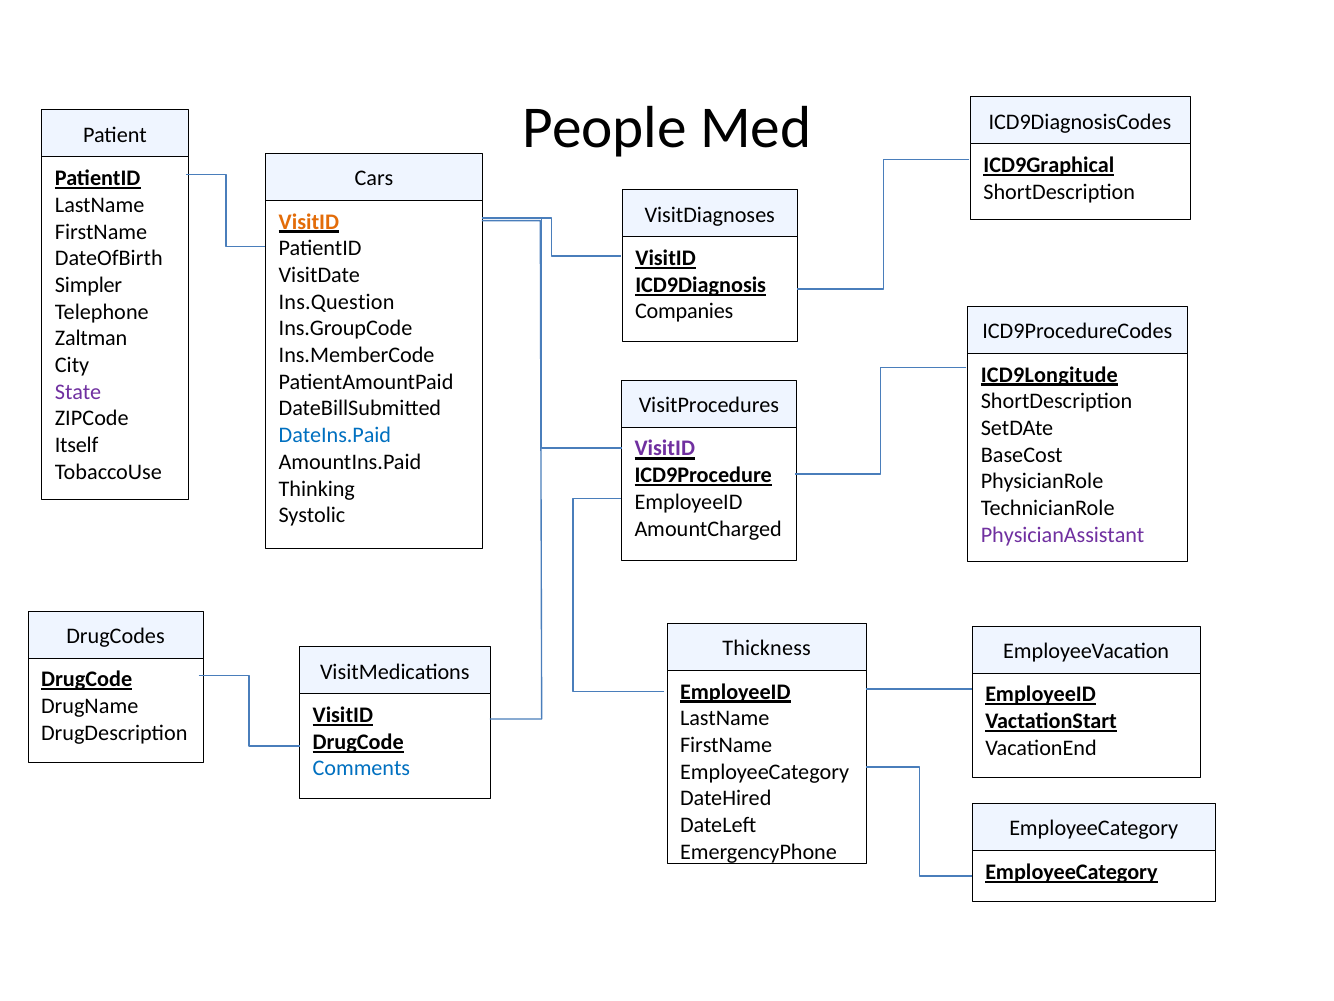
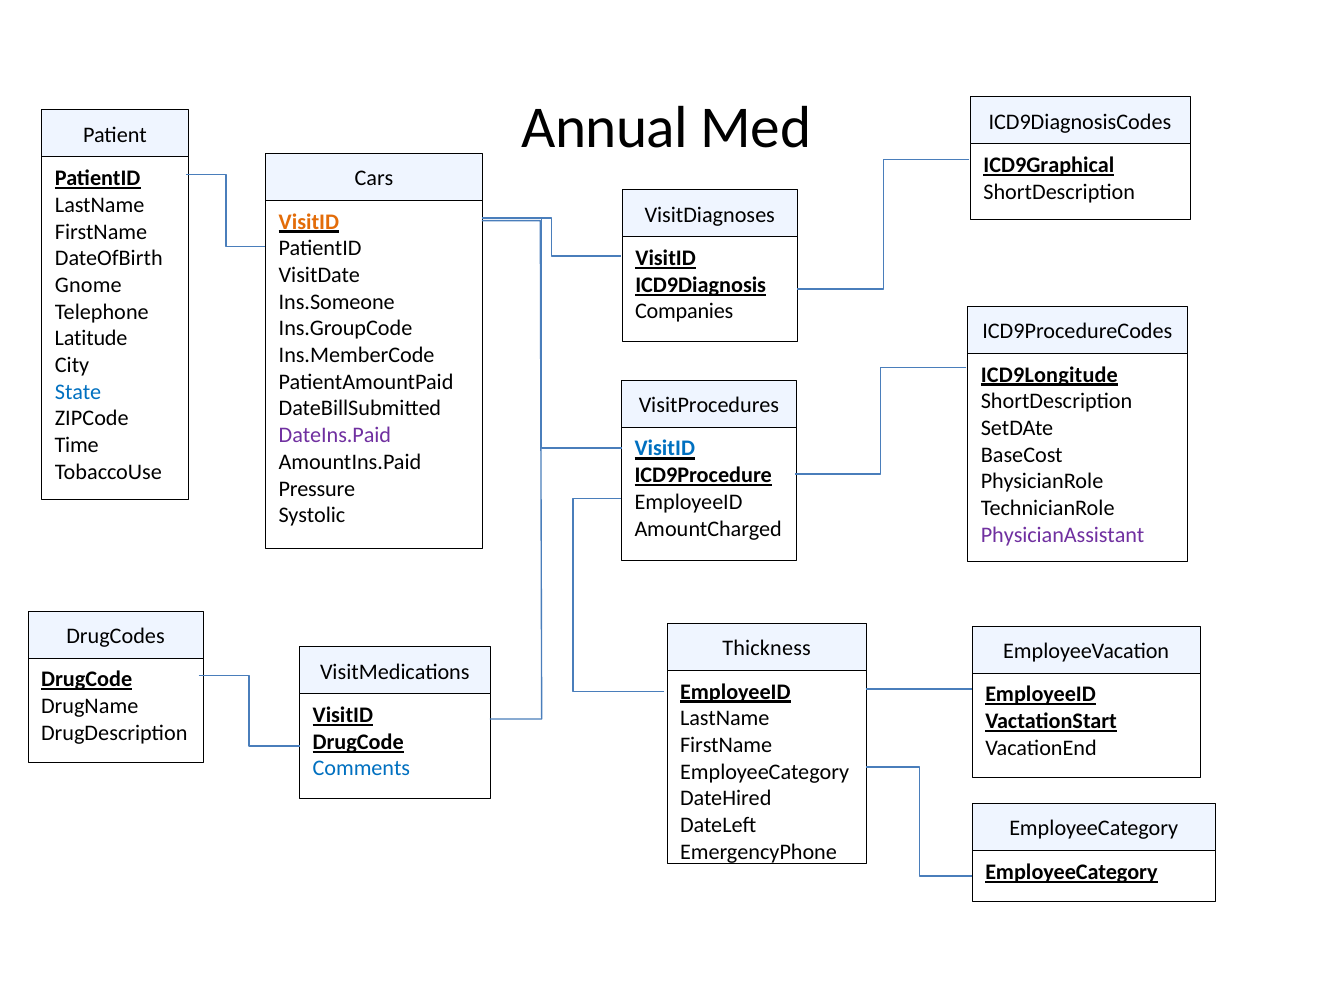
People: People -> Annual
Simpler: Simpler -> Gnome
Ins.Question: Ins.Question -> Ins.Someone
Zaltman: Zaltman -> Latitude
State colour: purple -> blue
DateIns.Paid colour: blue -> purple
Itself: Itself -> Time
VisitID at (665, 448) colour: purple -> blue
Thinking: Thinking -> Pressure
